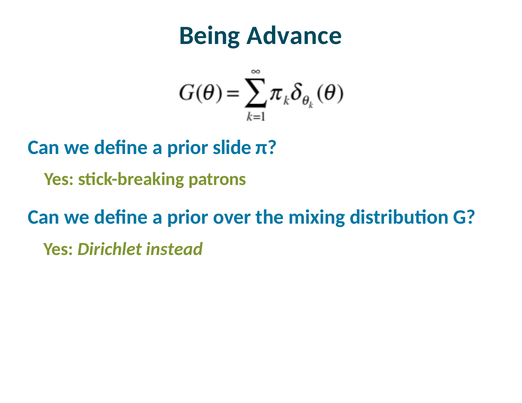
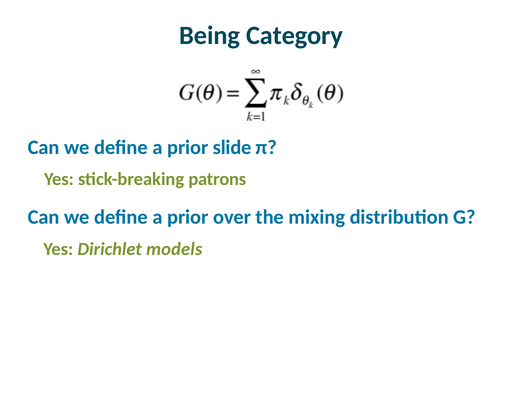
Advance: Advance -> Category
instead: instead -> models
